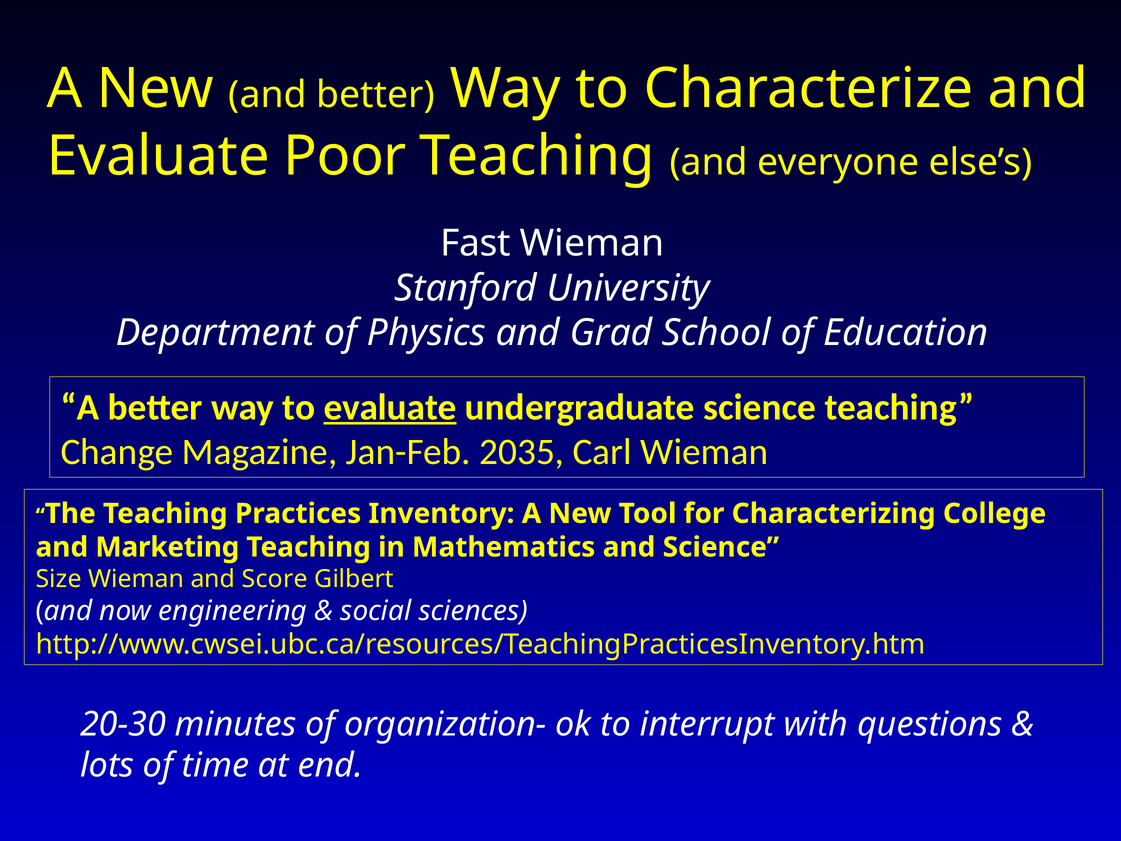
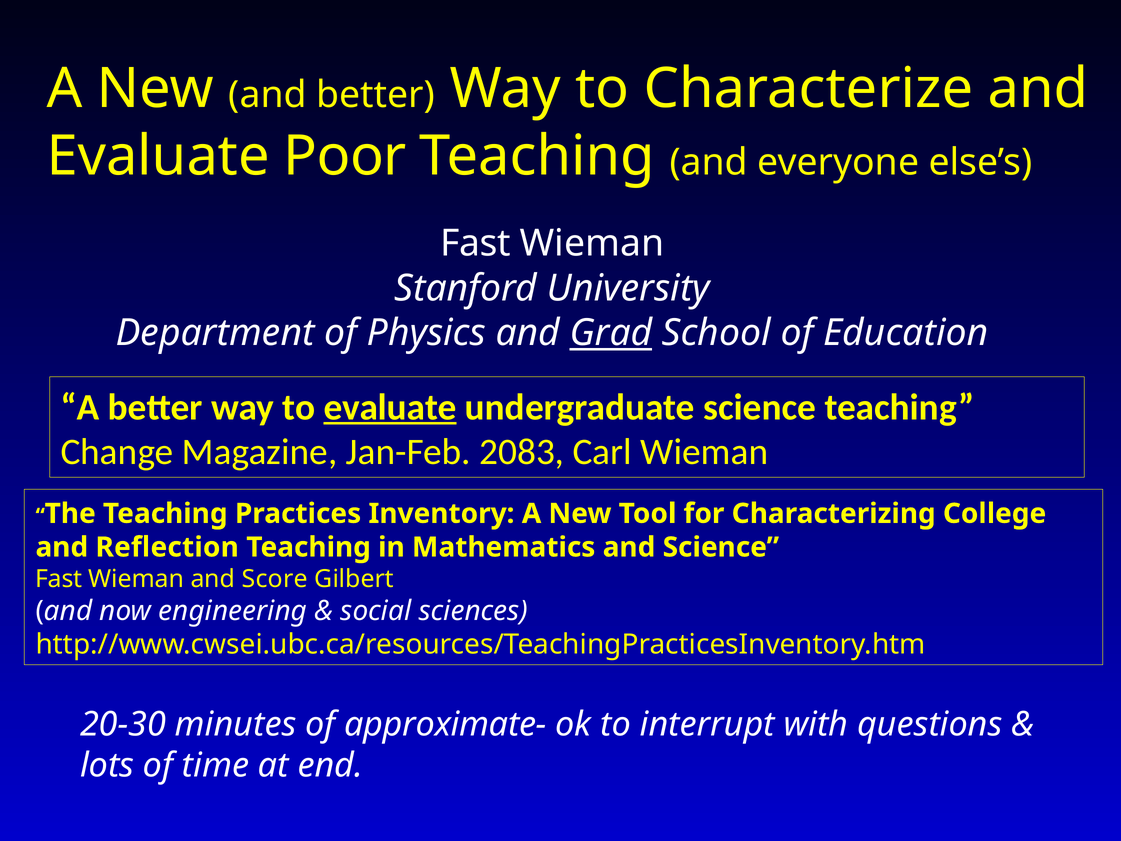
Grad underline: none -> present
2035: 2035 -> 2083
Marketing: Marketing -> Reflection
Size at (59, 579): Size -> Fast
organization-: organization- -> approximate-
